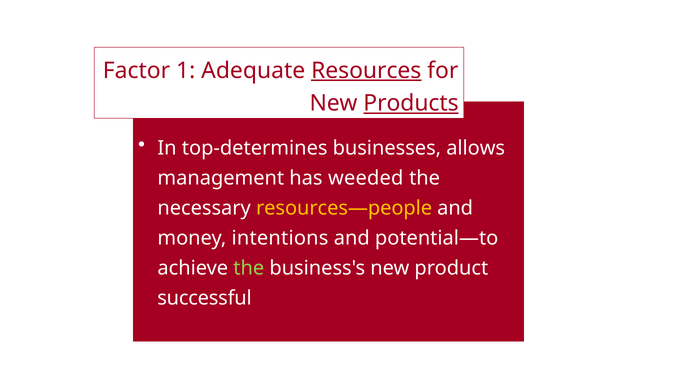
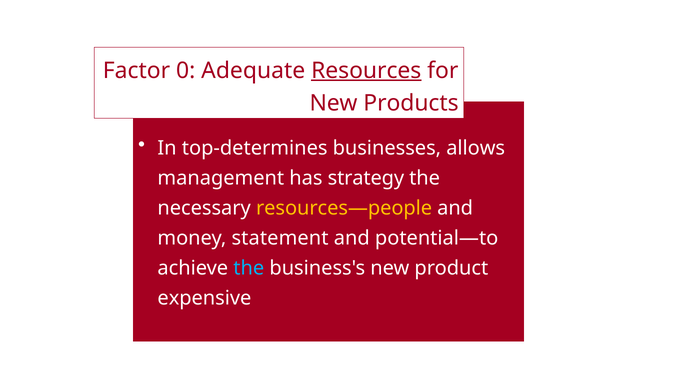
1: 1 -> 0
Products underline: present -> none
weeded: weeded -> strategy
intentions: intentions -> statement
the at (249, 268) colour: light green -> light blue
successful: successful -> expensive
